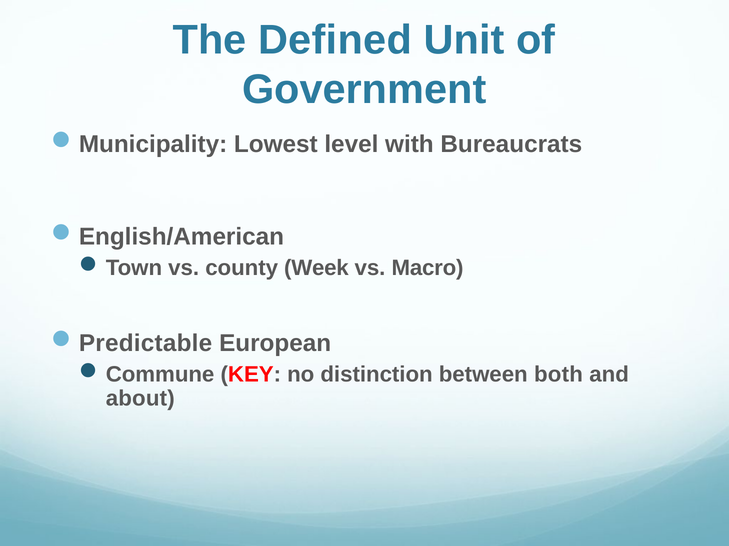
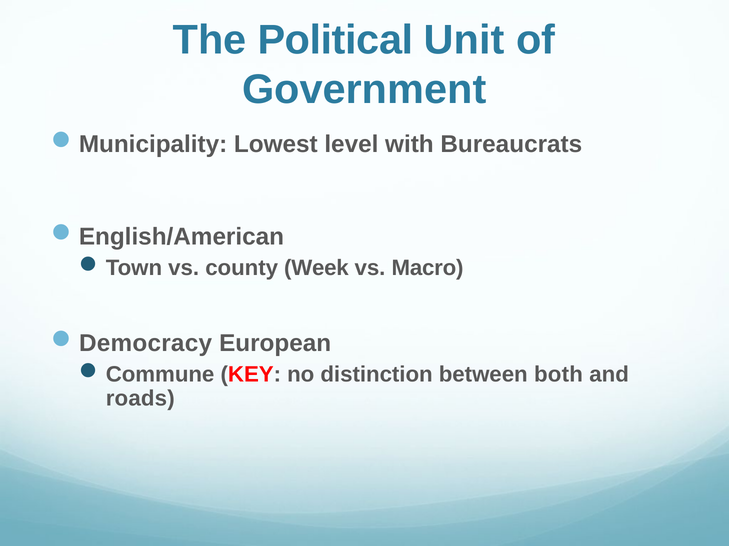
Defined: Defined -> Political
Predictable: Predictable -> Democracy
about: about -> roads
